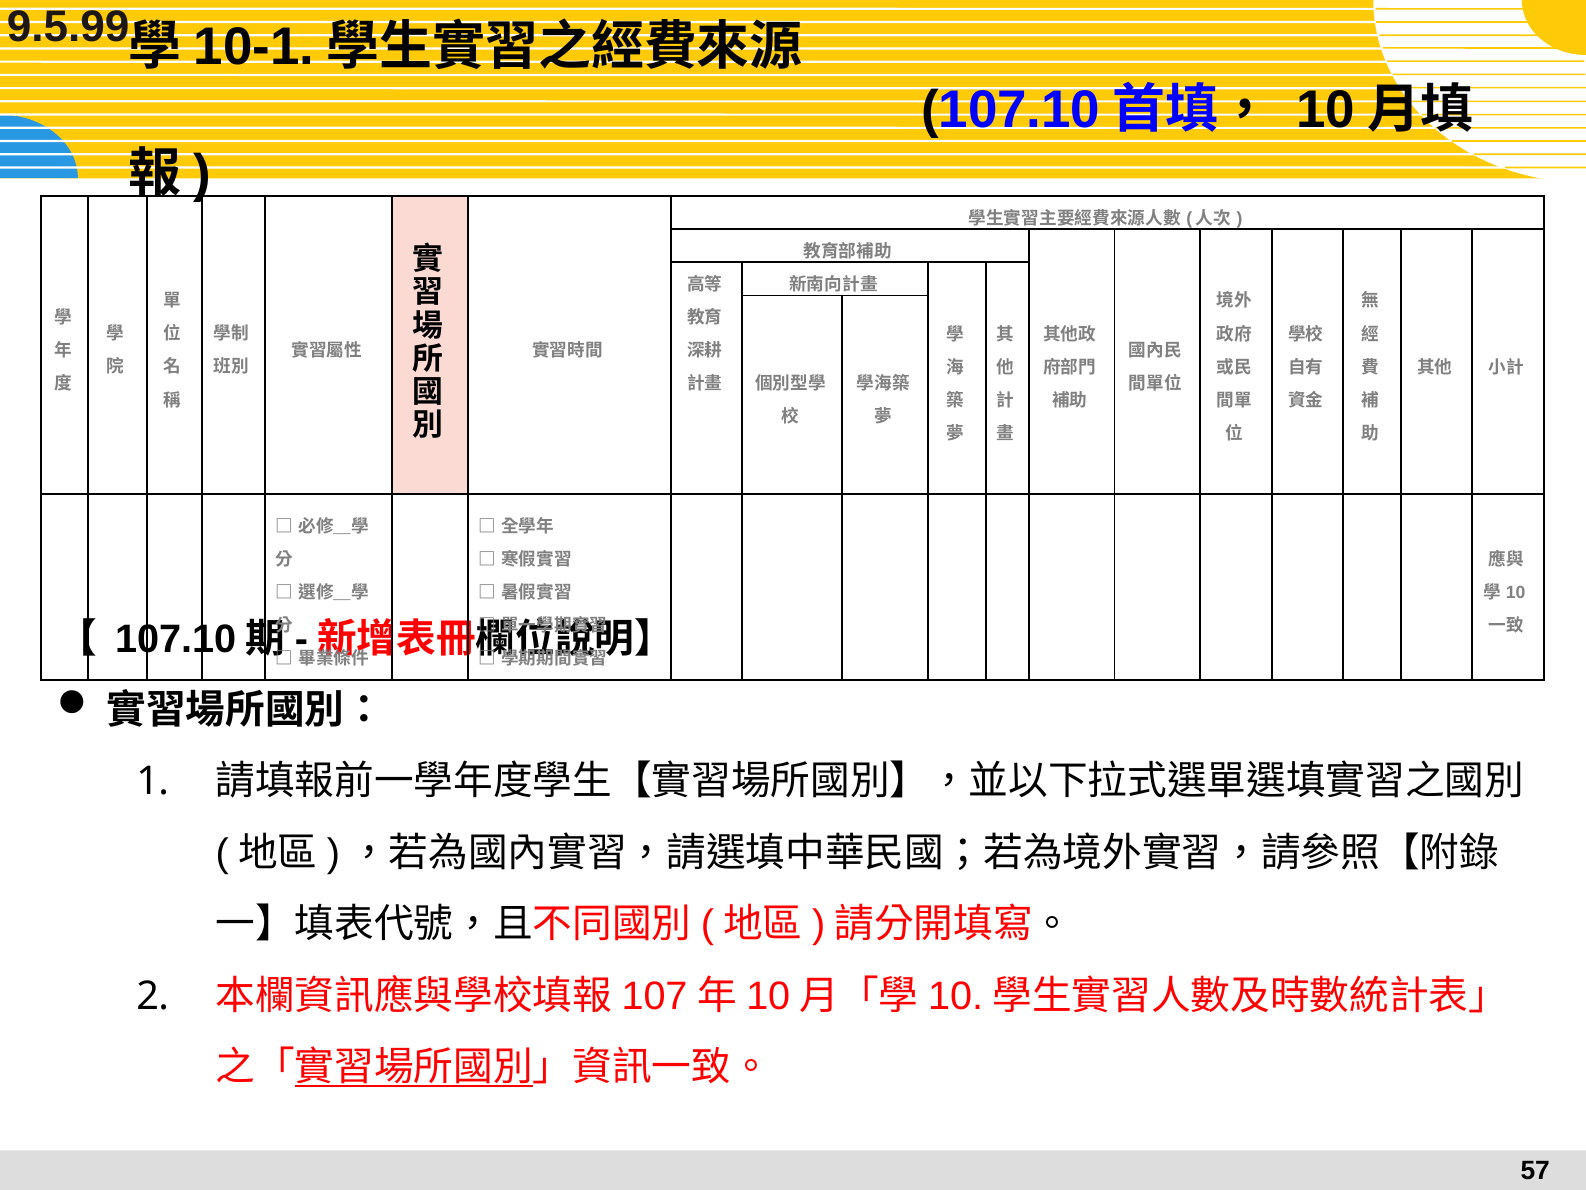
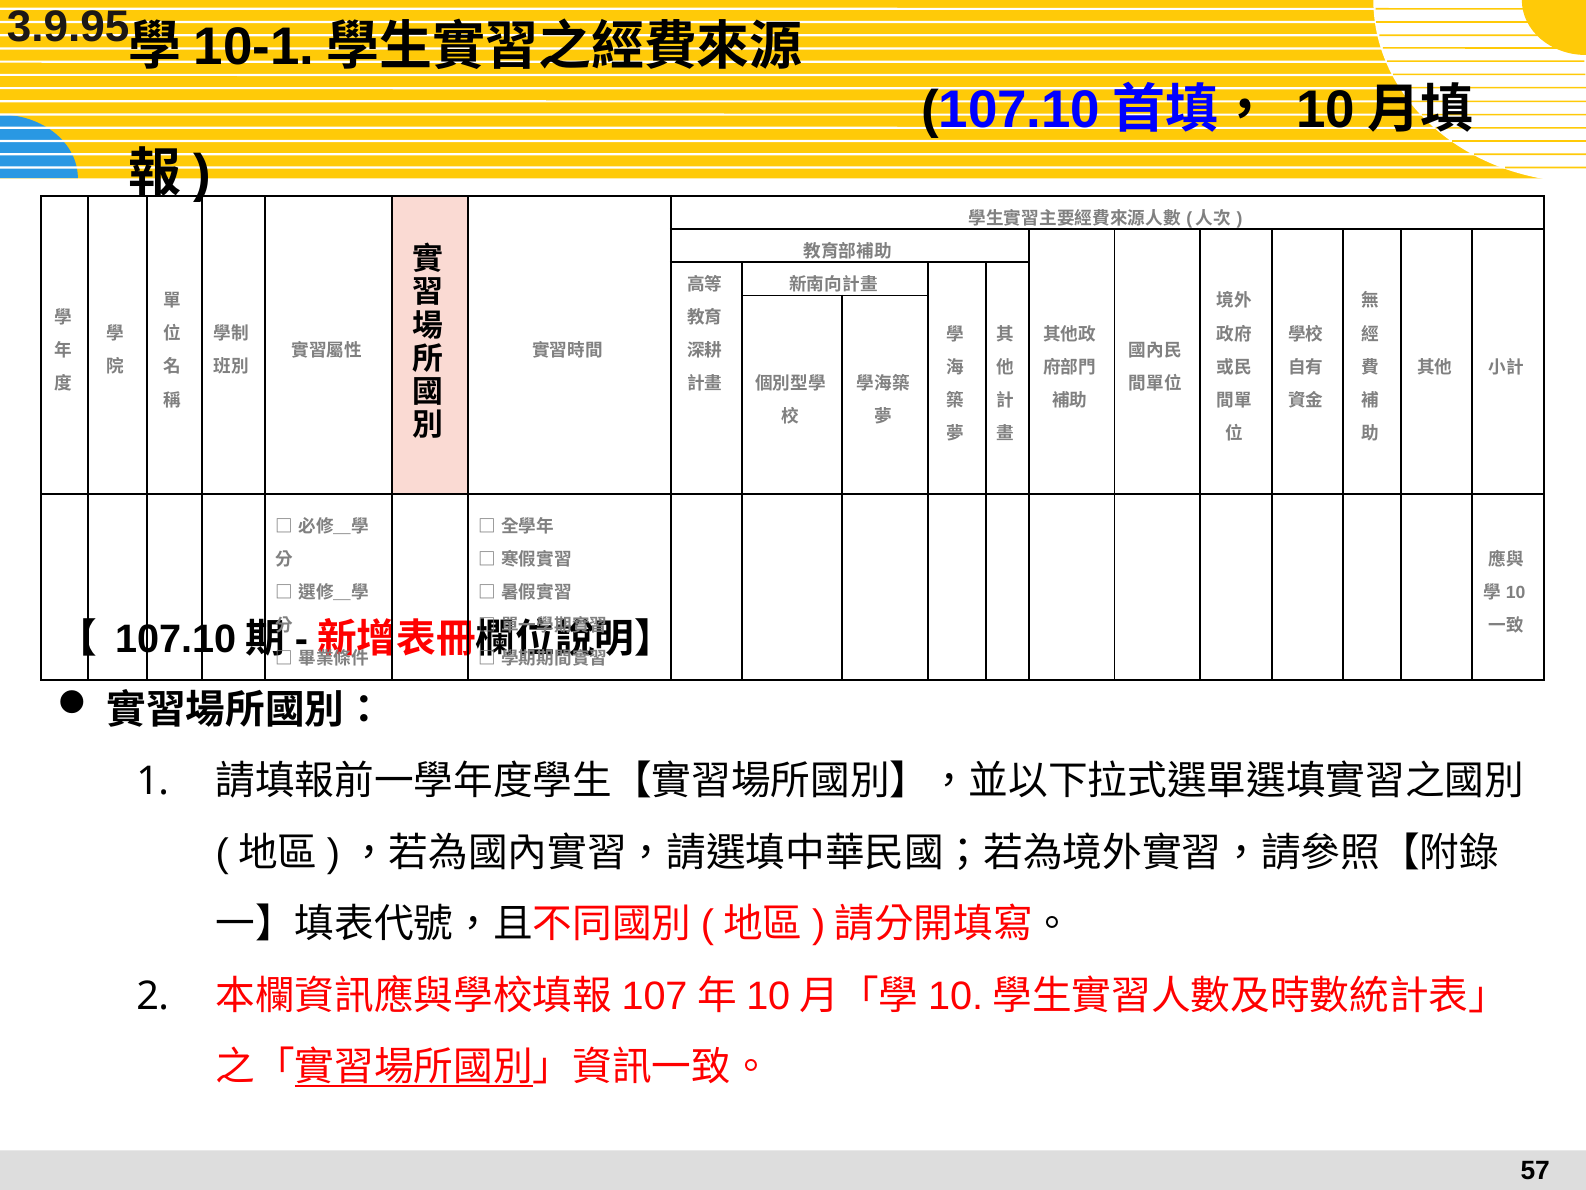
9.5.99: 9.5.99 -> 3.9.95
